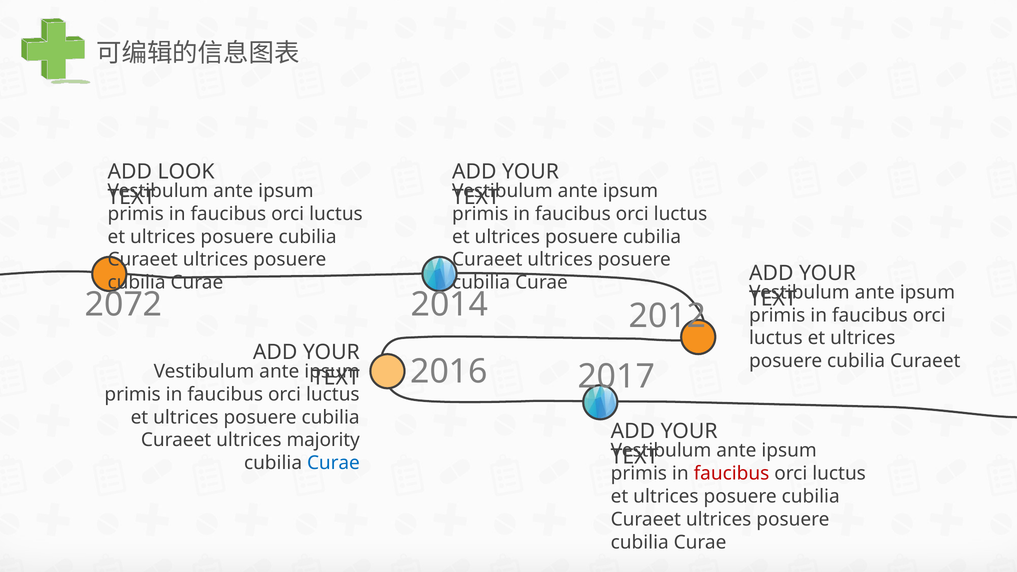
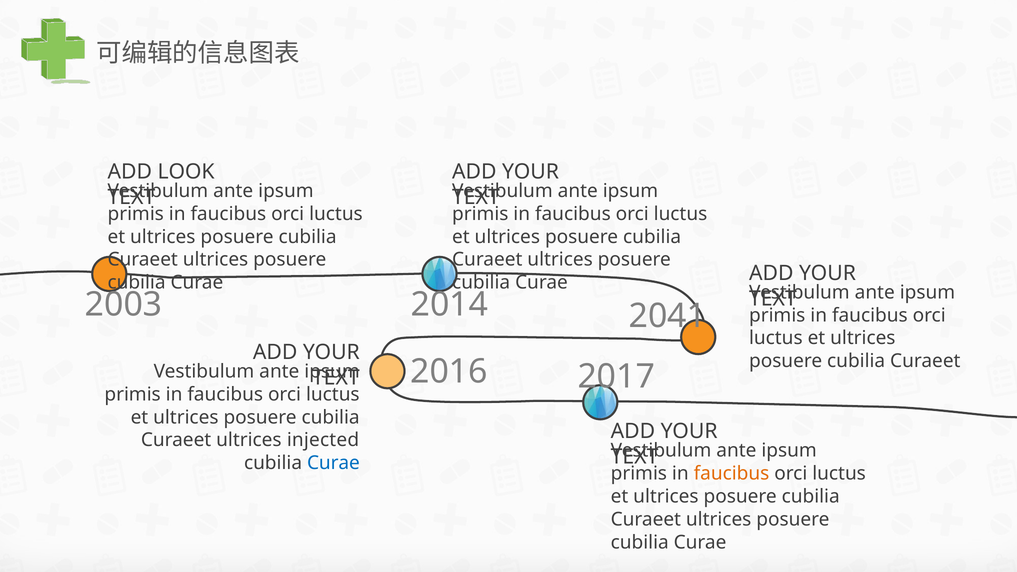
2072: 2072 -> 2003
2012: 2012 -> 2041
majority: majority -> injected
faucibus at (732, 474) colour: red -> orange
